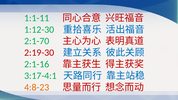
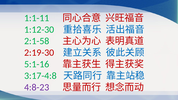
2:1-70: 2:1-70 -> 2:1-58
2:1-16: 2:1-16 -> 5:1-16
3:17-4:1: 3:17-4:1 -> 3:17-4:8
4:8-23 colour: orange -> purple
